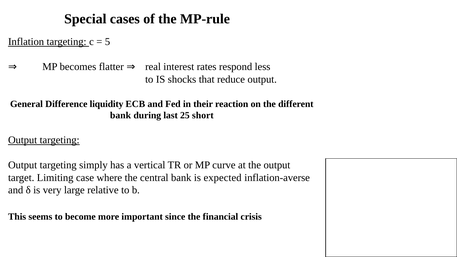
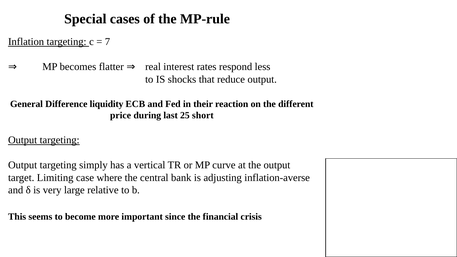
5: 5 -> 7
bank at (121, 115): bank -> price
expected: expected -> adjusting
